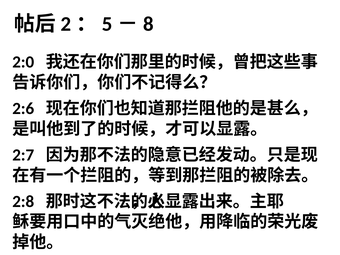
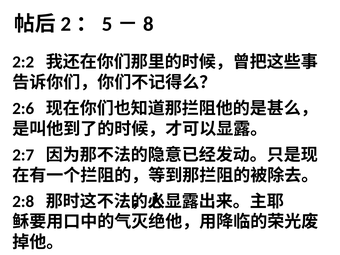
2:0: 2:0 -> 2:2
